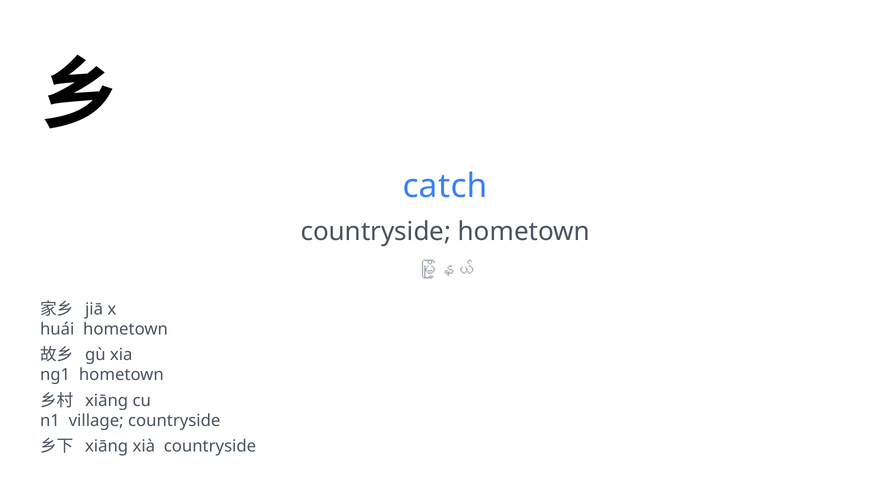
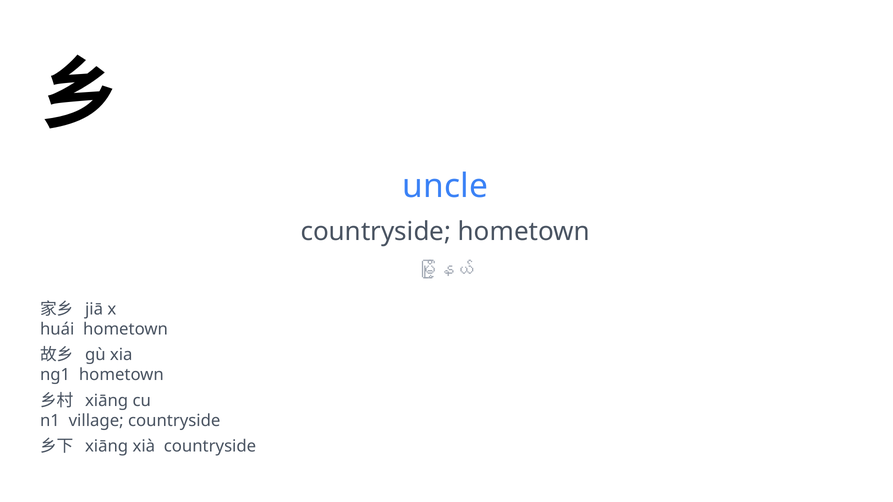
catch: catch -> uncle
